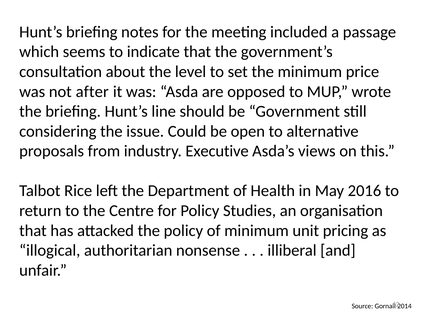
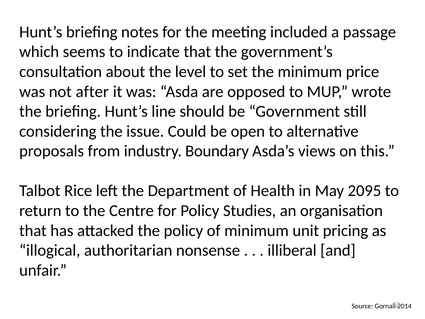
Executive: Executive -> Boundary
2016: 2016 -> 2095
